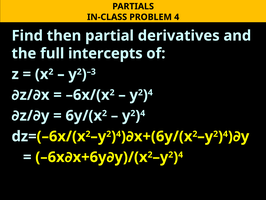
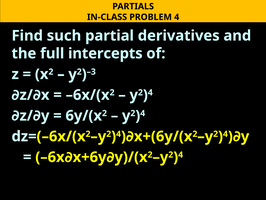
then: then -> such
